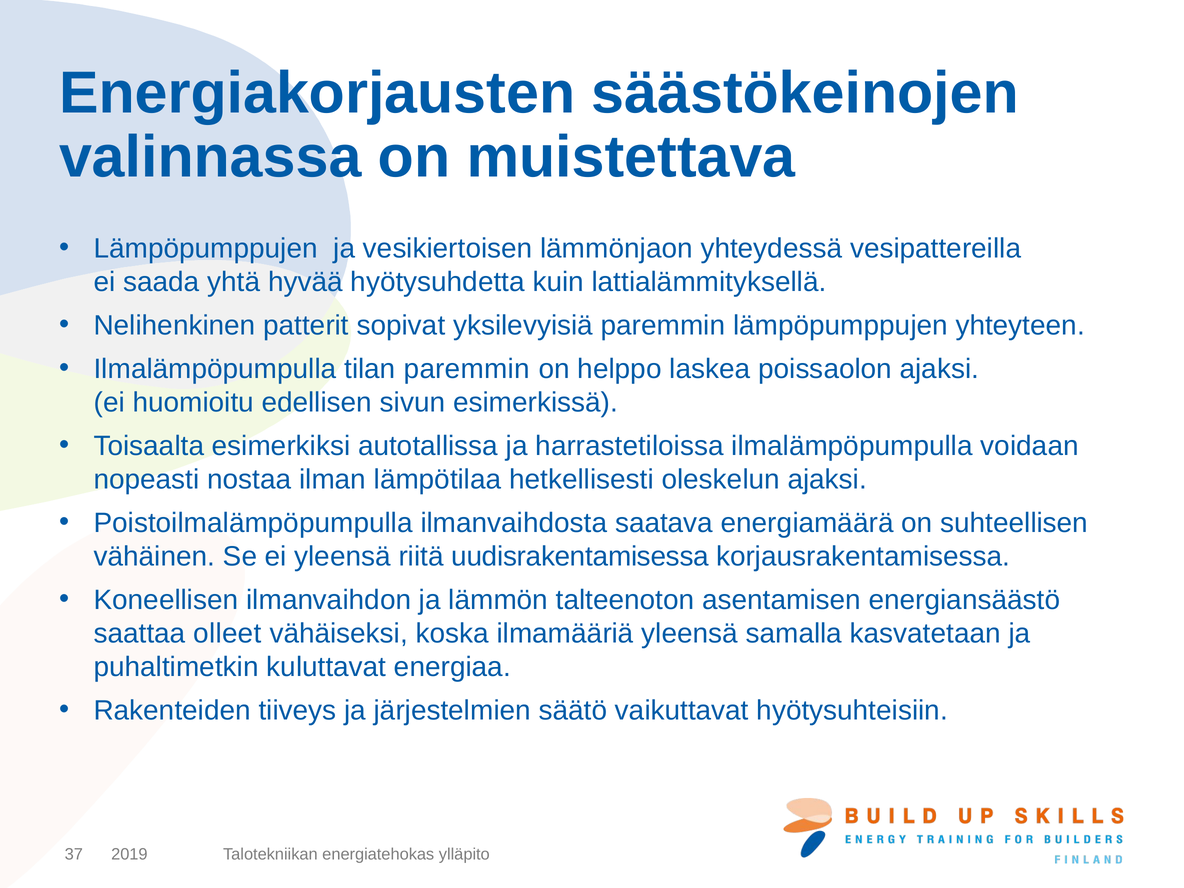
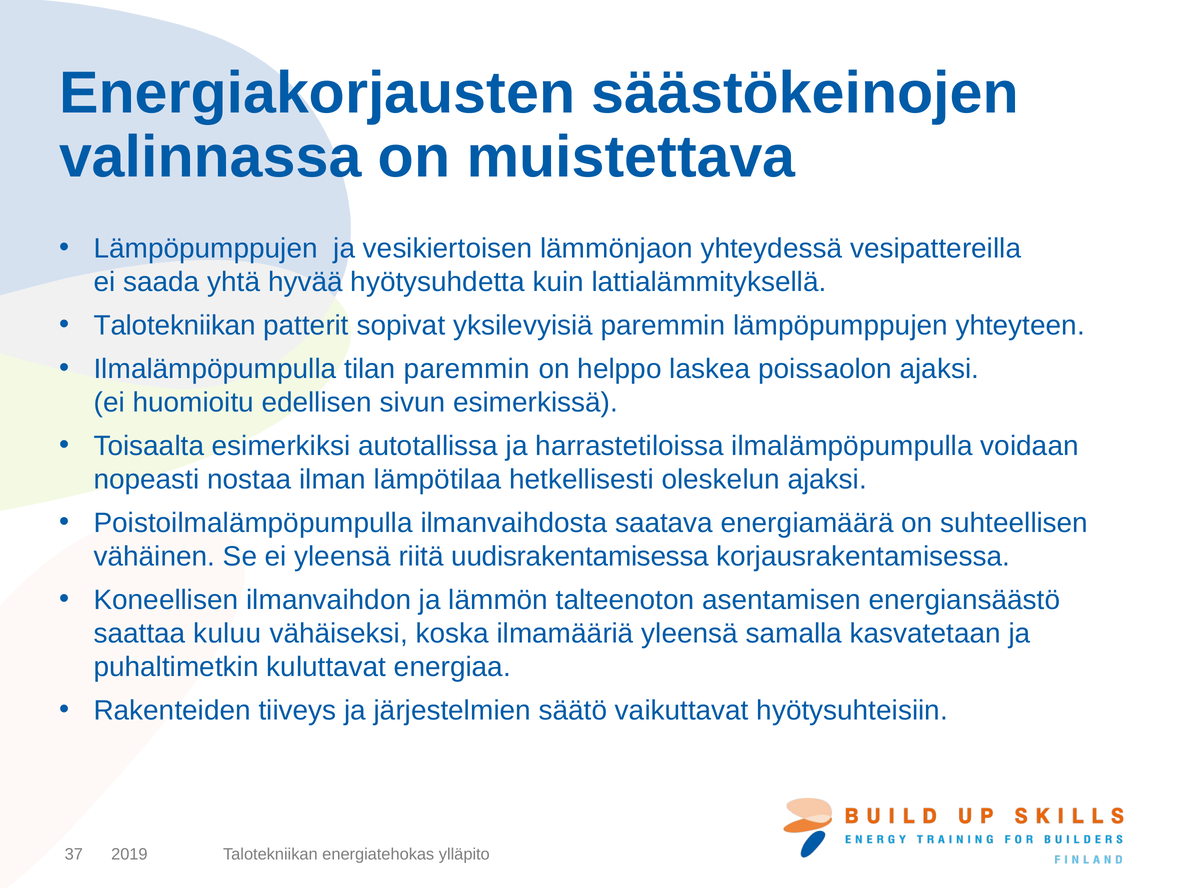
Nelihenkinen at (175, 325): Nelihenkinen -> Talotekniikan
olleet: olleet -> kuluu
